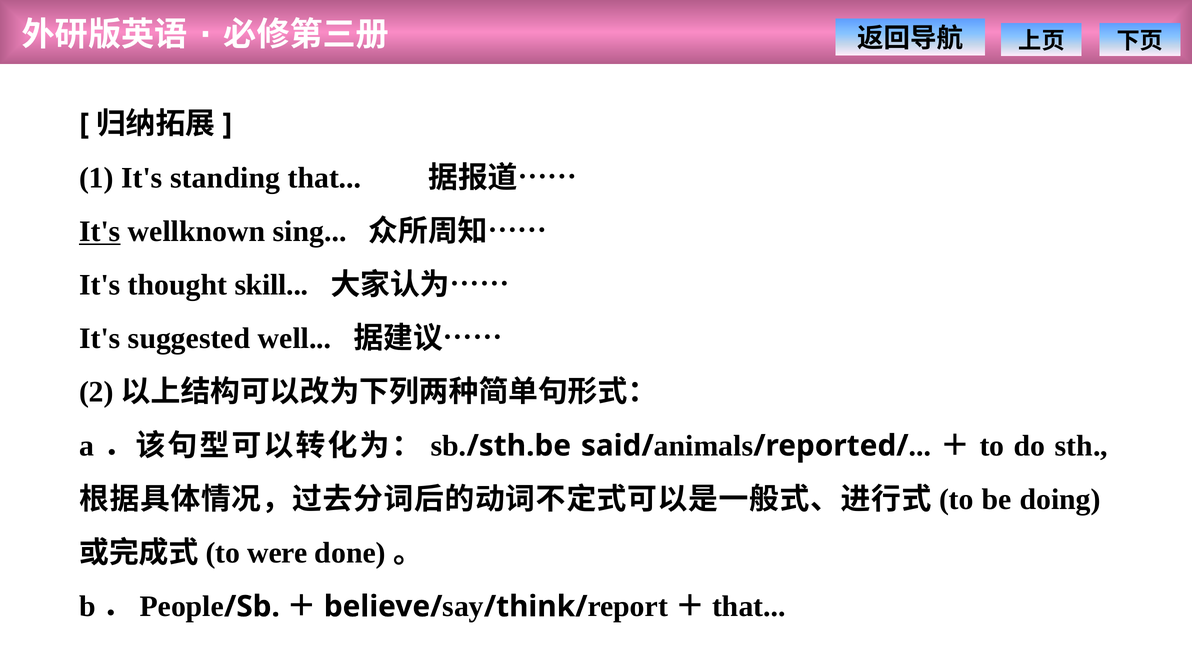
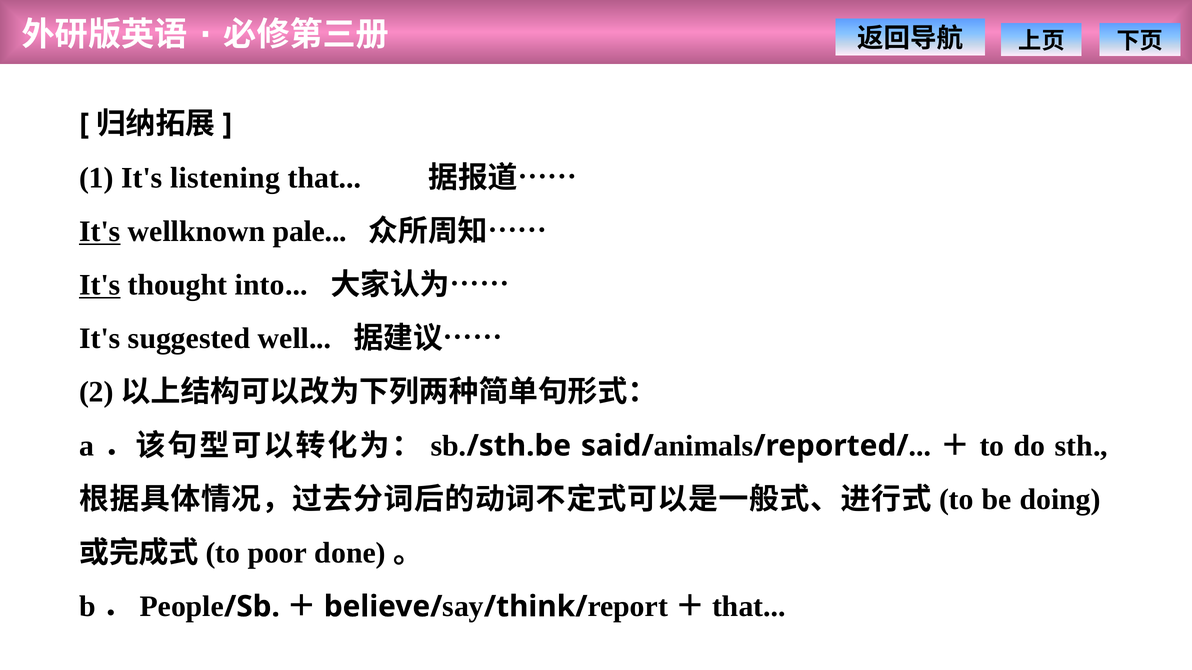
standing: standing -> listening
sing: sing -> pale
It's at (100, 285) underline: none -> present
skill: skill -> into
were: were -> poor
